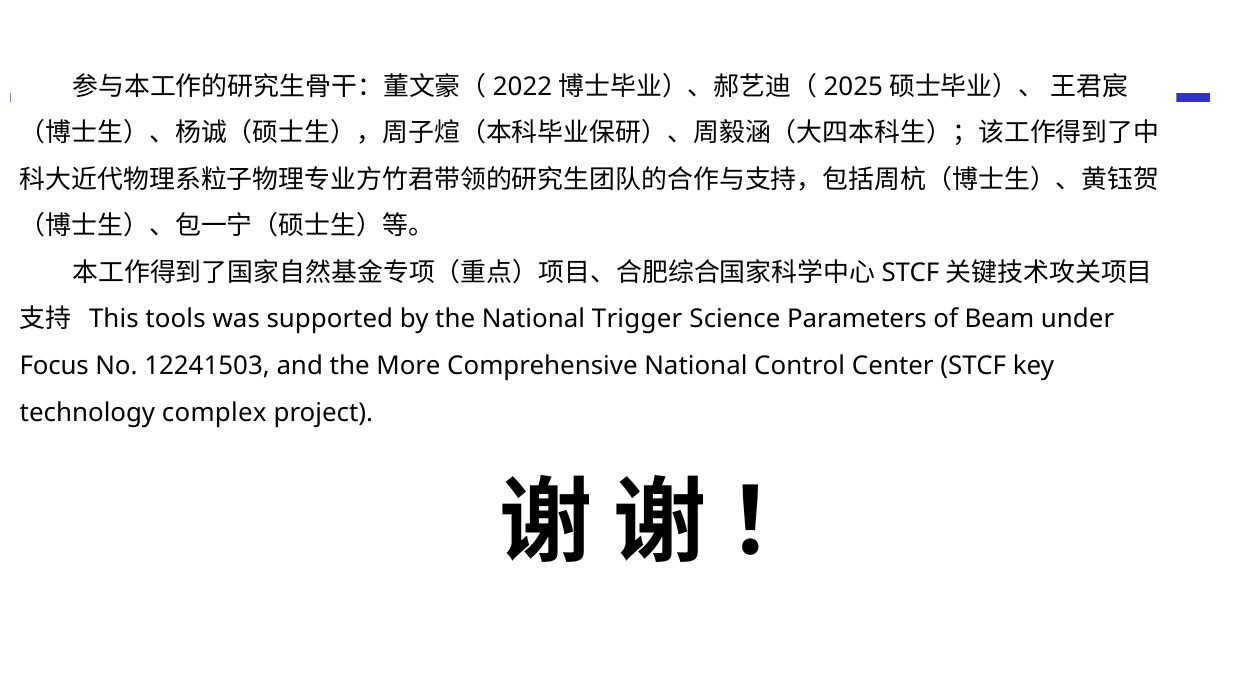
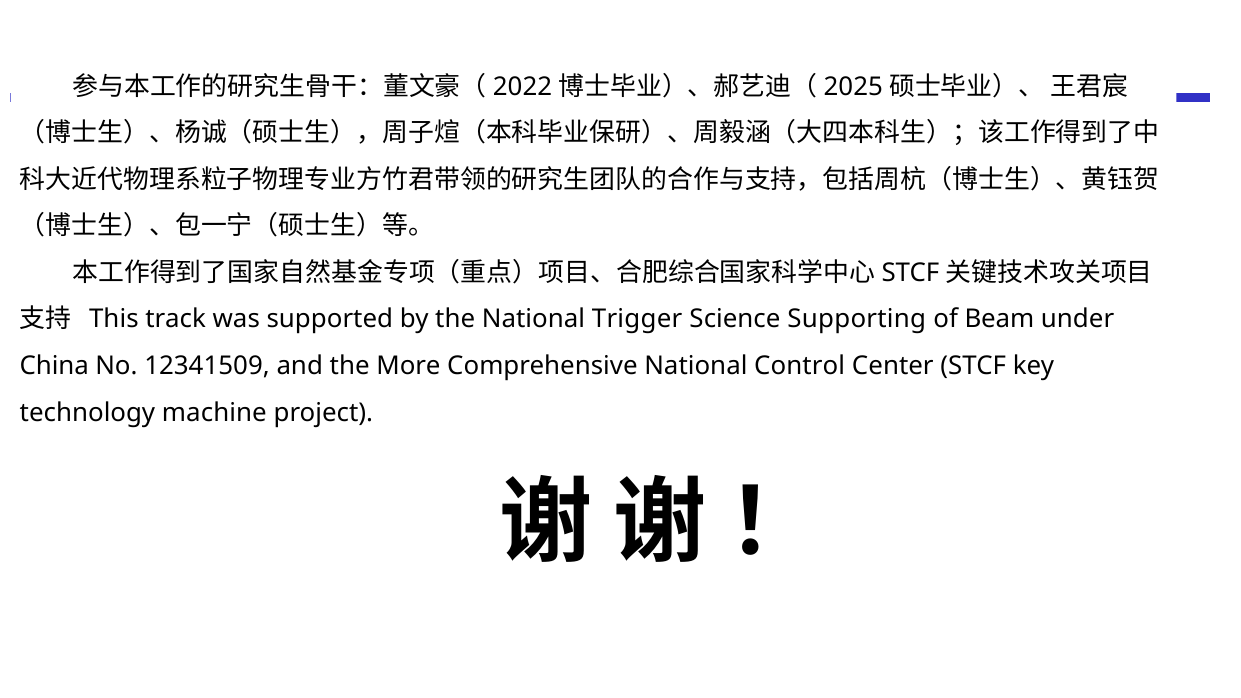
tools: tools -> track
Parameters: Parameters -> Supporting
Focus: Focus -> China
12241503: 12241503 -> 12341509
complex: complex -> machine
